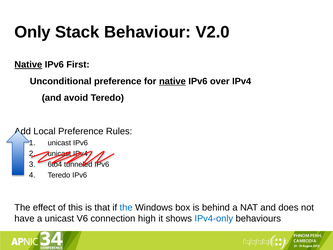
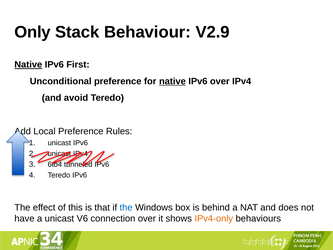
V2.0: V2.0 -> V2.9
connection high: high -> over
IPv4-only colour: blue -> orange
